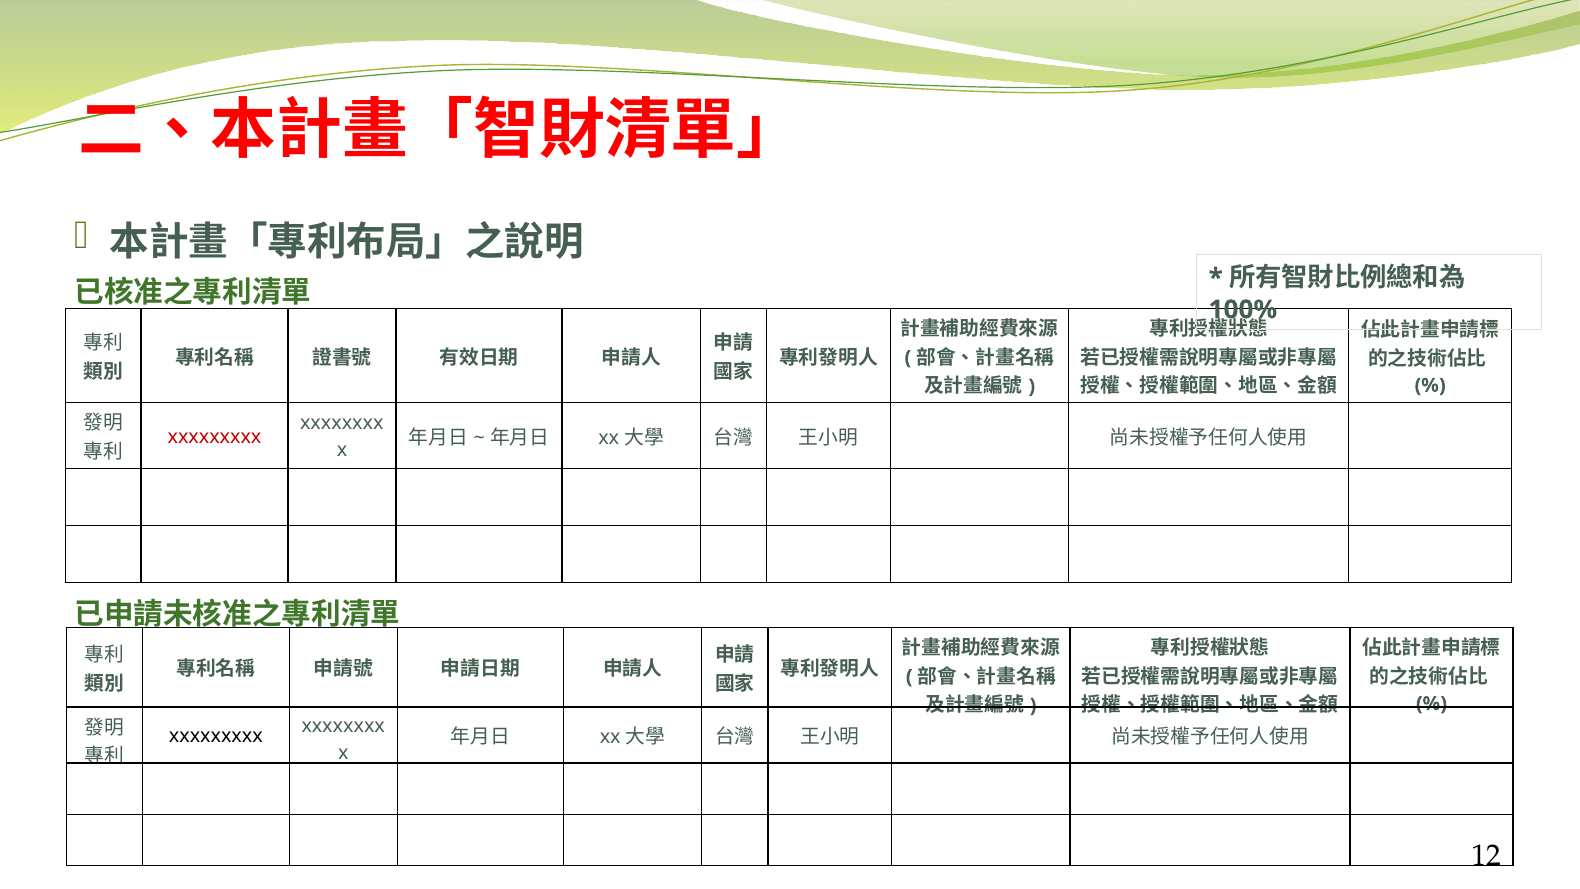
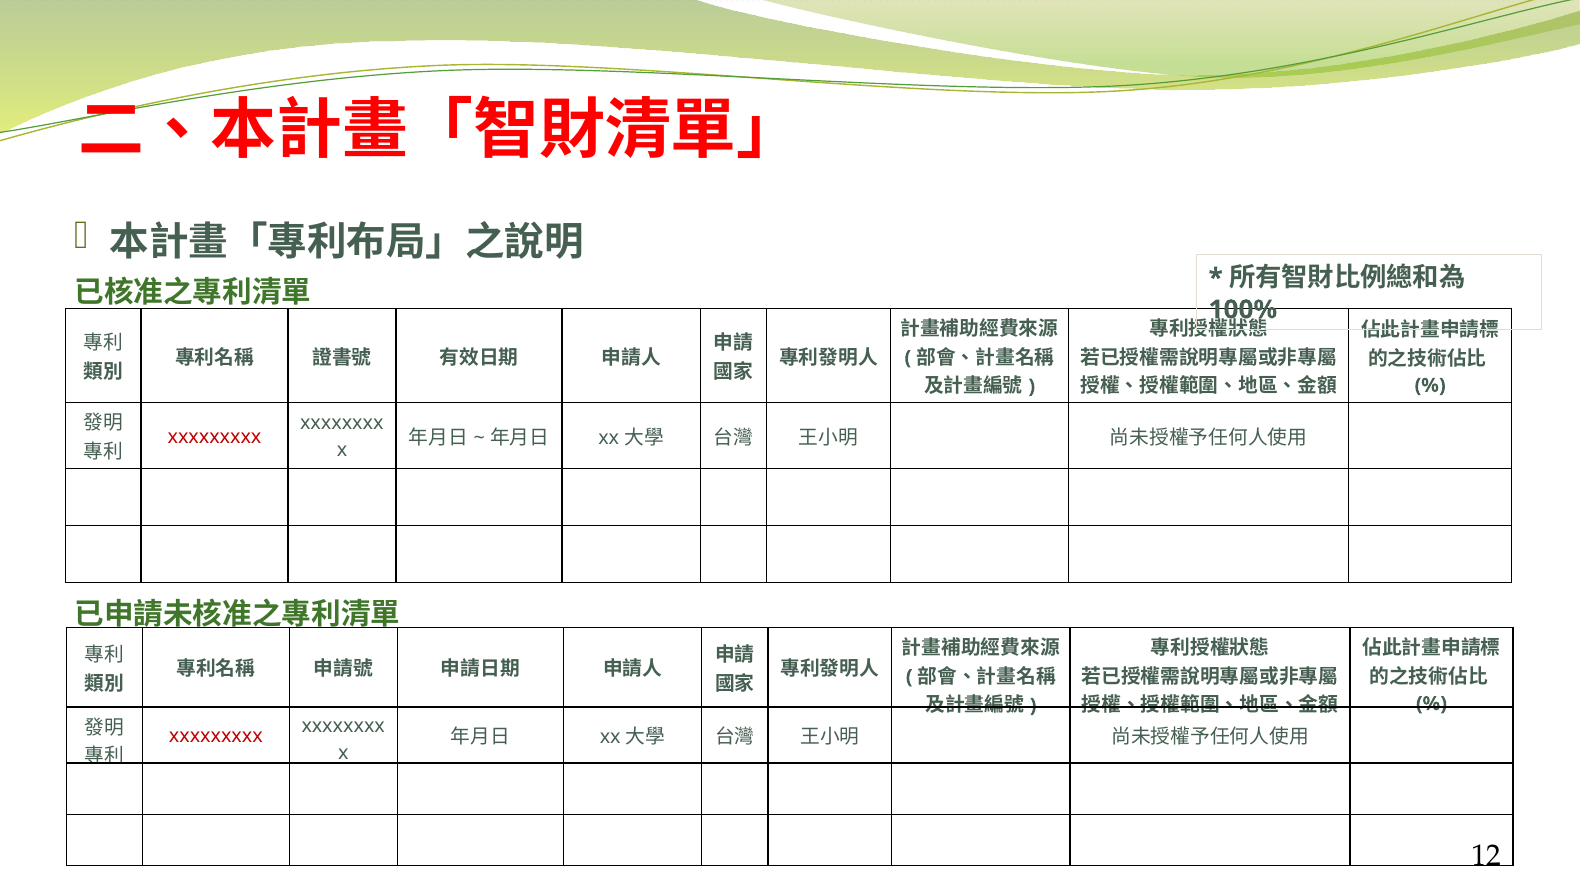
xxxxxxxxx at (216, 736) colour: black -> red
